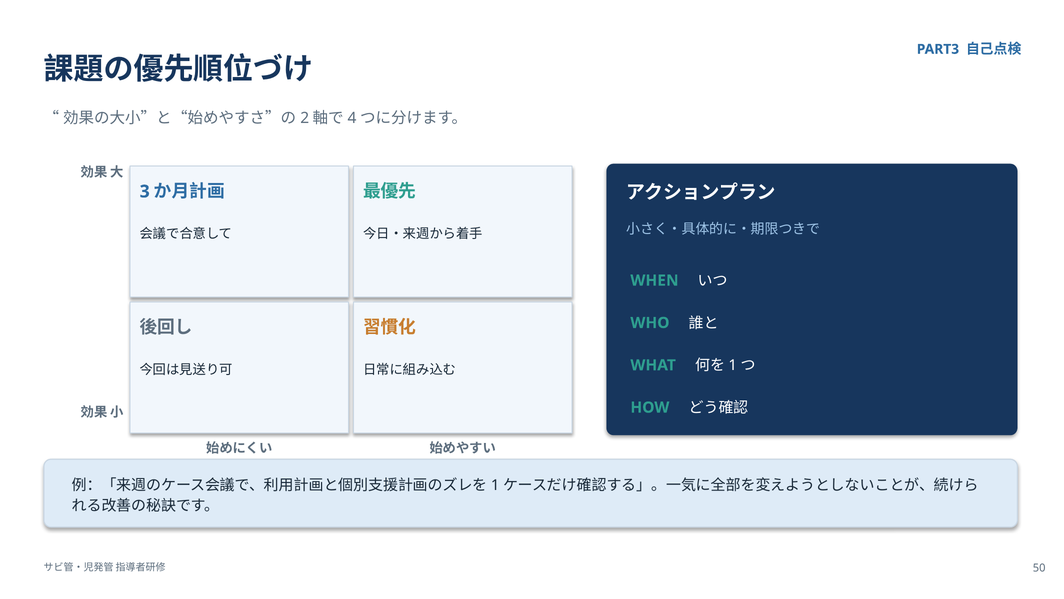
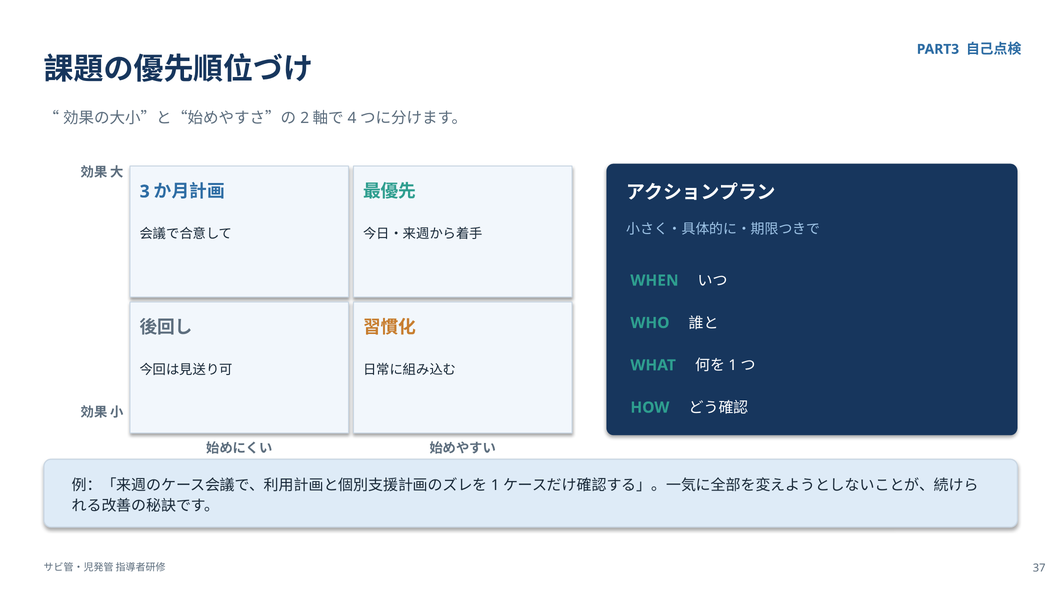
50: 50 -> 37
